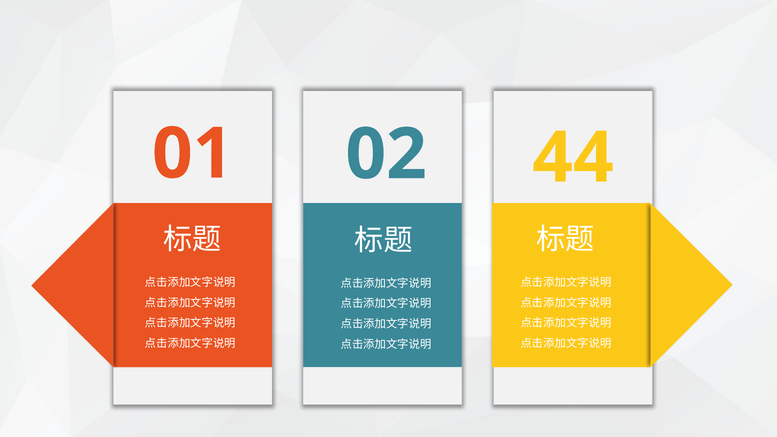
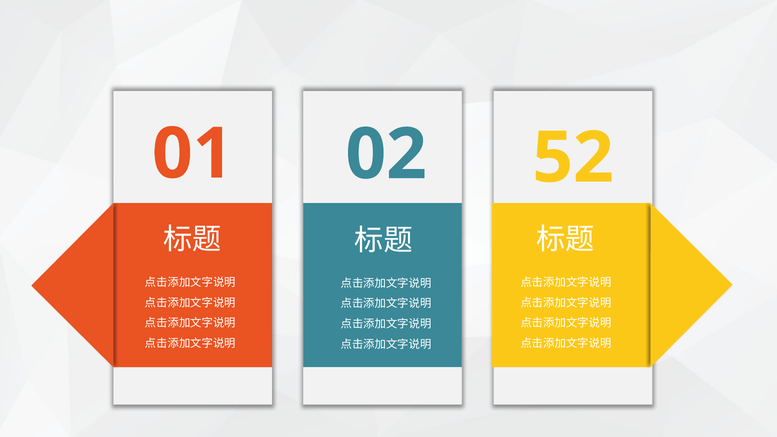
44: 44 -> 52
